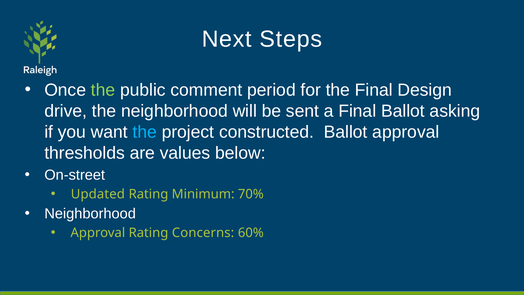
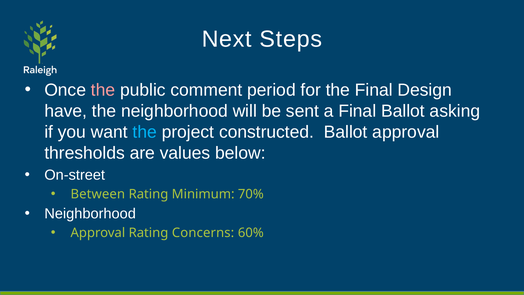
the at (103, 90) colour: light green -> pink
drive: drive -> have
Updated: Updated -> Between
